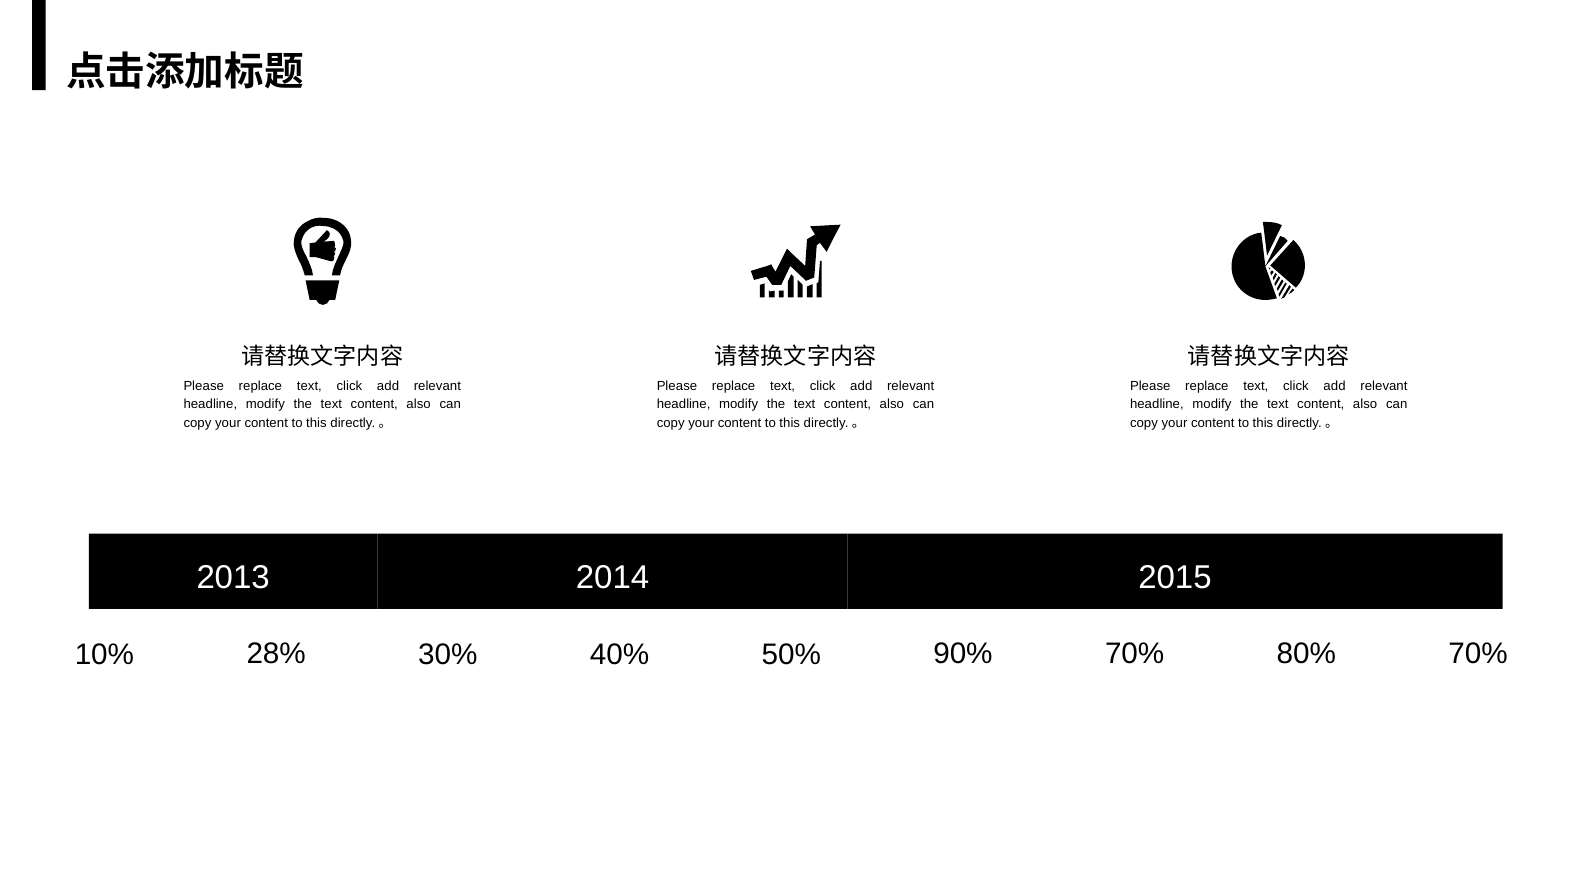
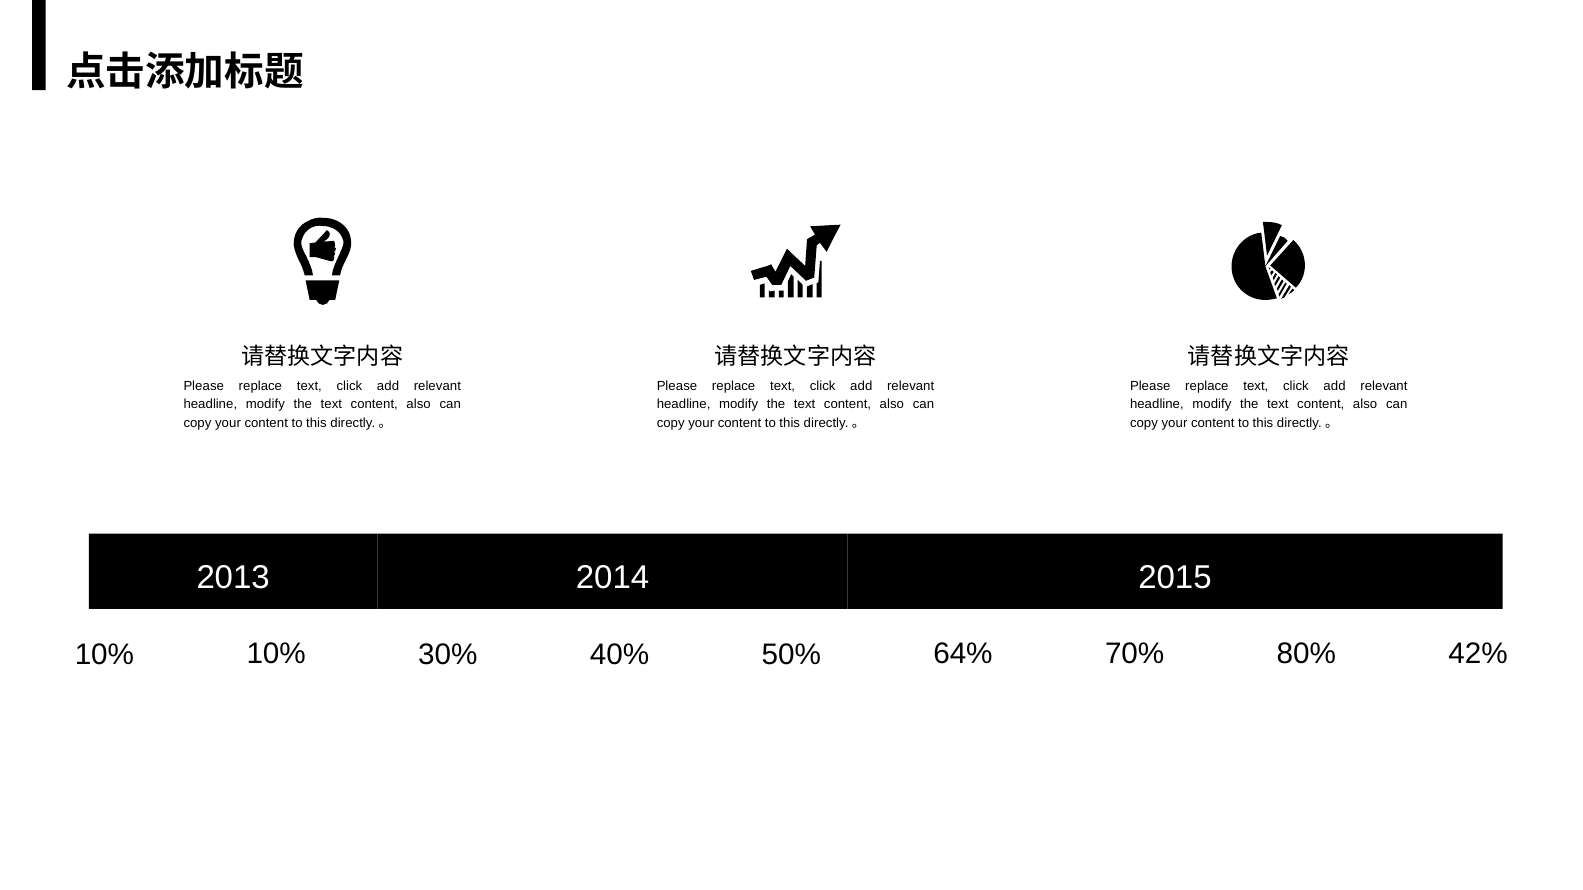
10% 28%: 28% -> 10%
90%: 90% -> 64%
80% 70%: 70% -> 42%
